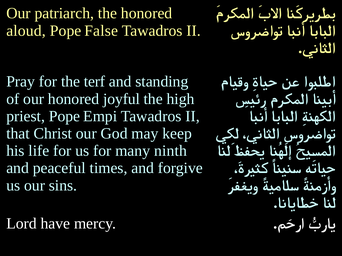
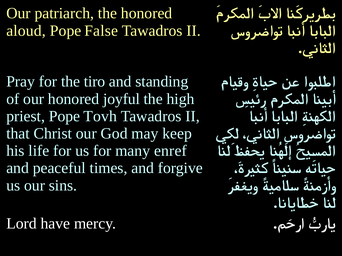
terf: terf -> tiro
Empi: Empi -> Tovh
ninth: ninth -> enref
